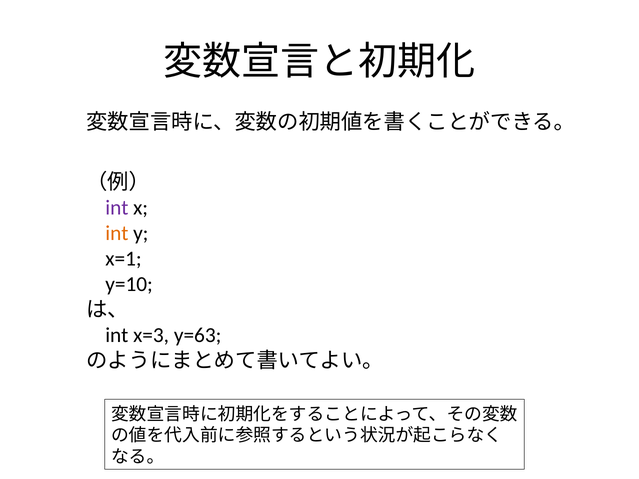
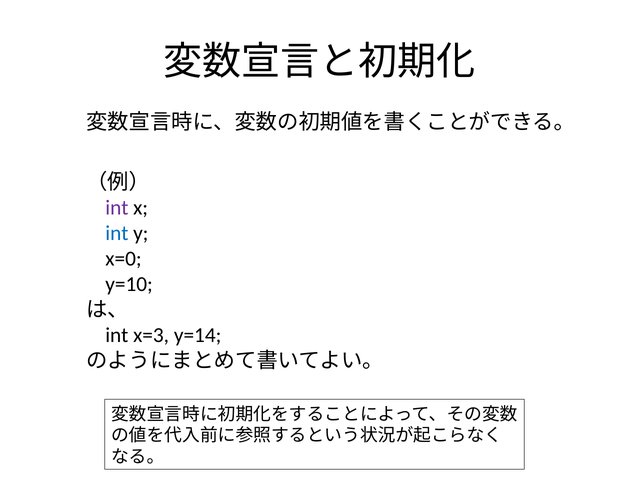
int at (117, 233) colour: orange -> blue
x=1: x=1 -> x=0
y=63: y=63 -> y=14
